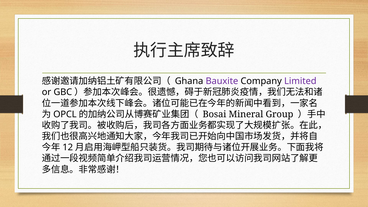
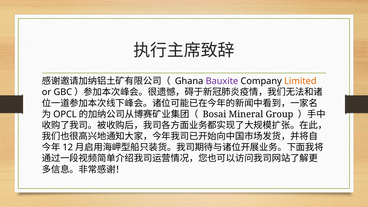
Limited colour: purple -> orange
